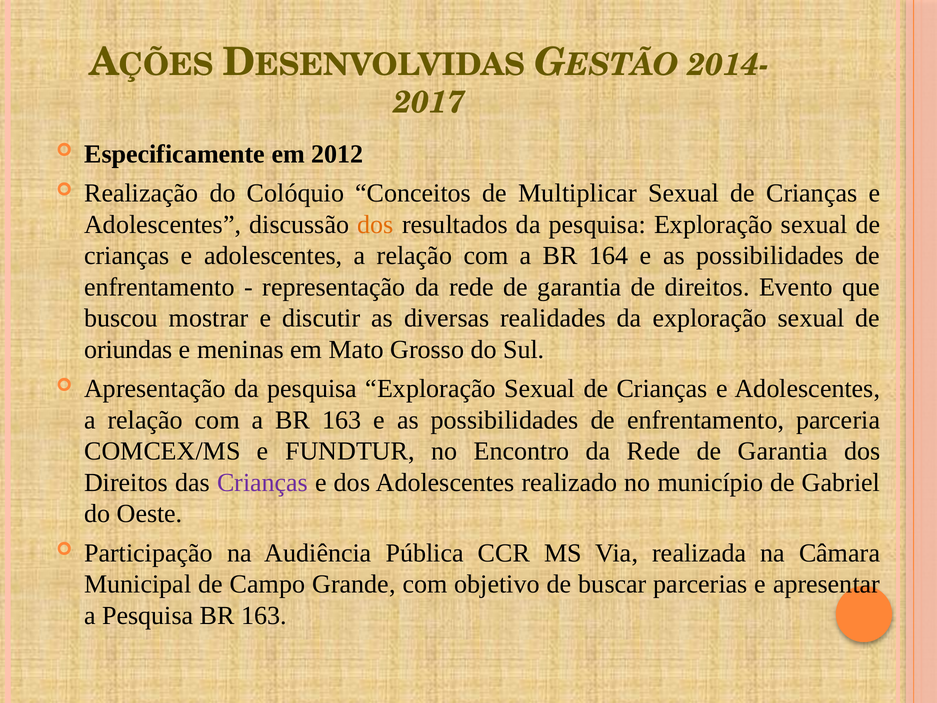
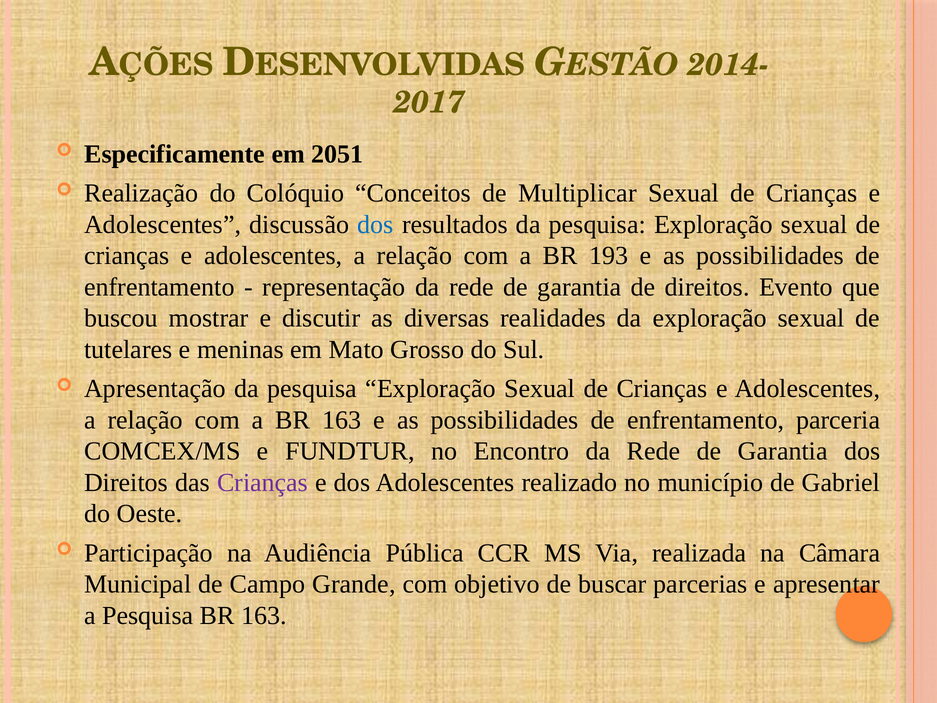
2012: 2012 -> 2051
dos at (376, 224) colour: orange -> blue
164: 164 -> 193
oriundas: oriundas -> tutelares
